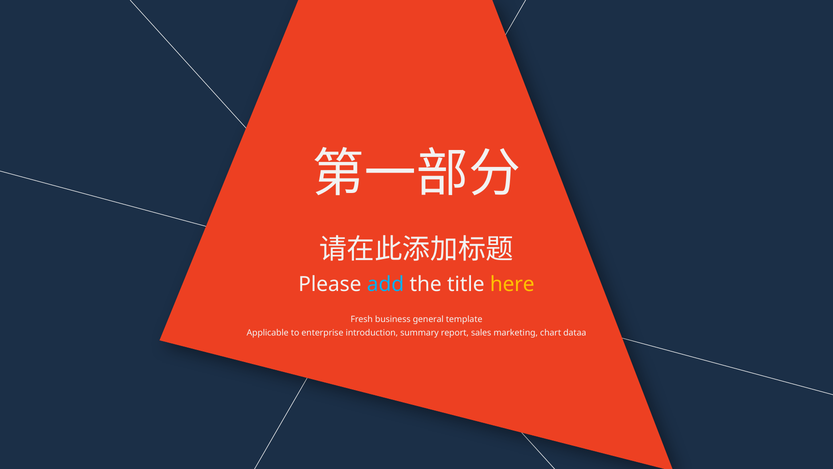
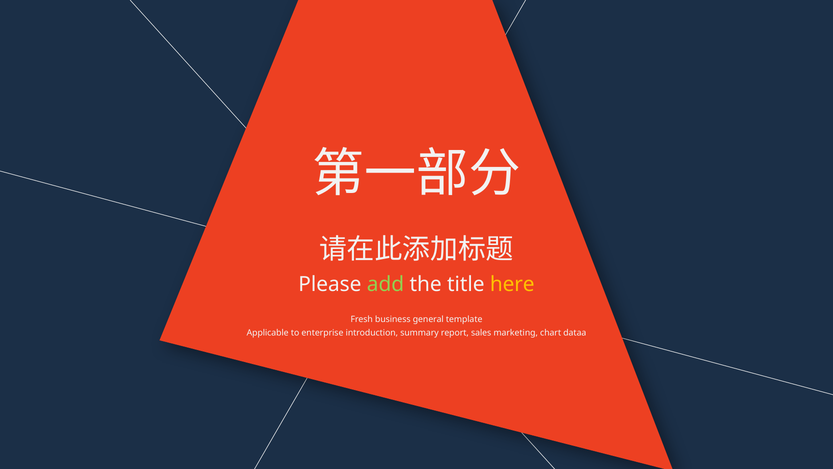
add colour: light blue -> light green
